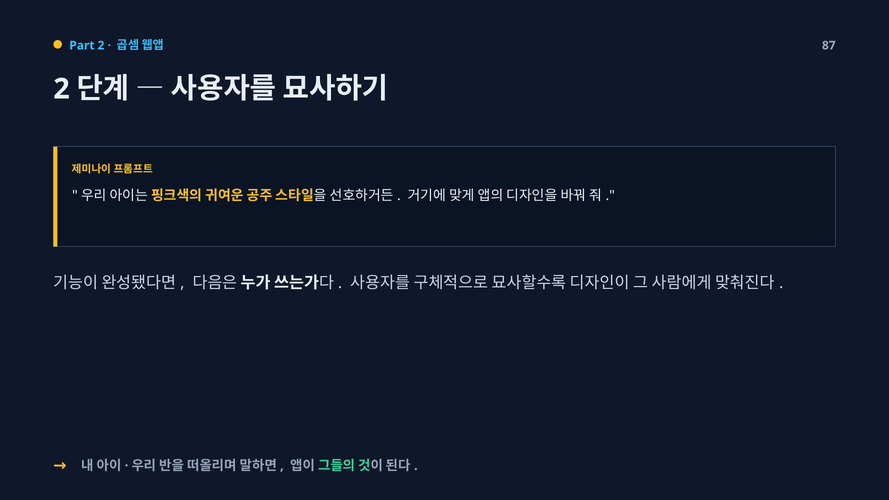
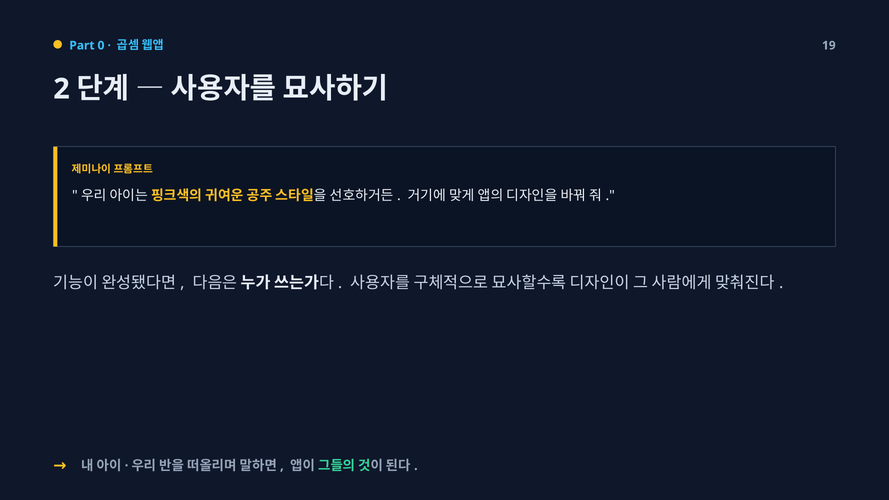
Part 2: 2 -> 0
87: 87 -> 19
